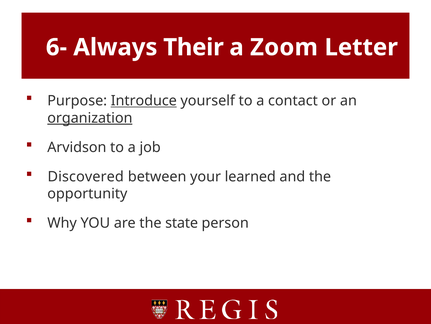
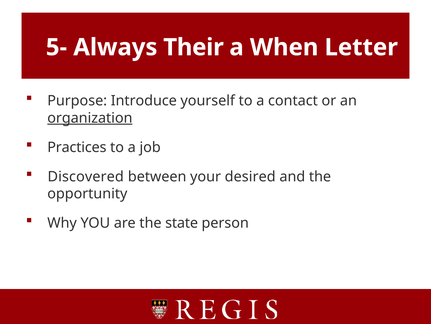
6-: 6- -> 5-
Zoom: Zoom -> When
Introduce underline: present -> none
Arvidson: Arvidson -> Practices
learned: learned -> desired
